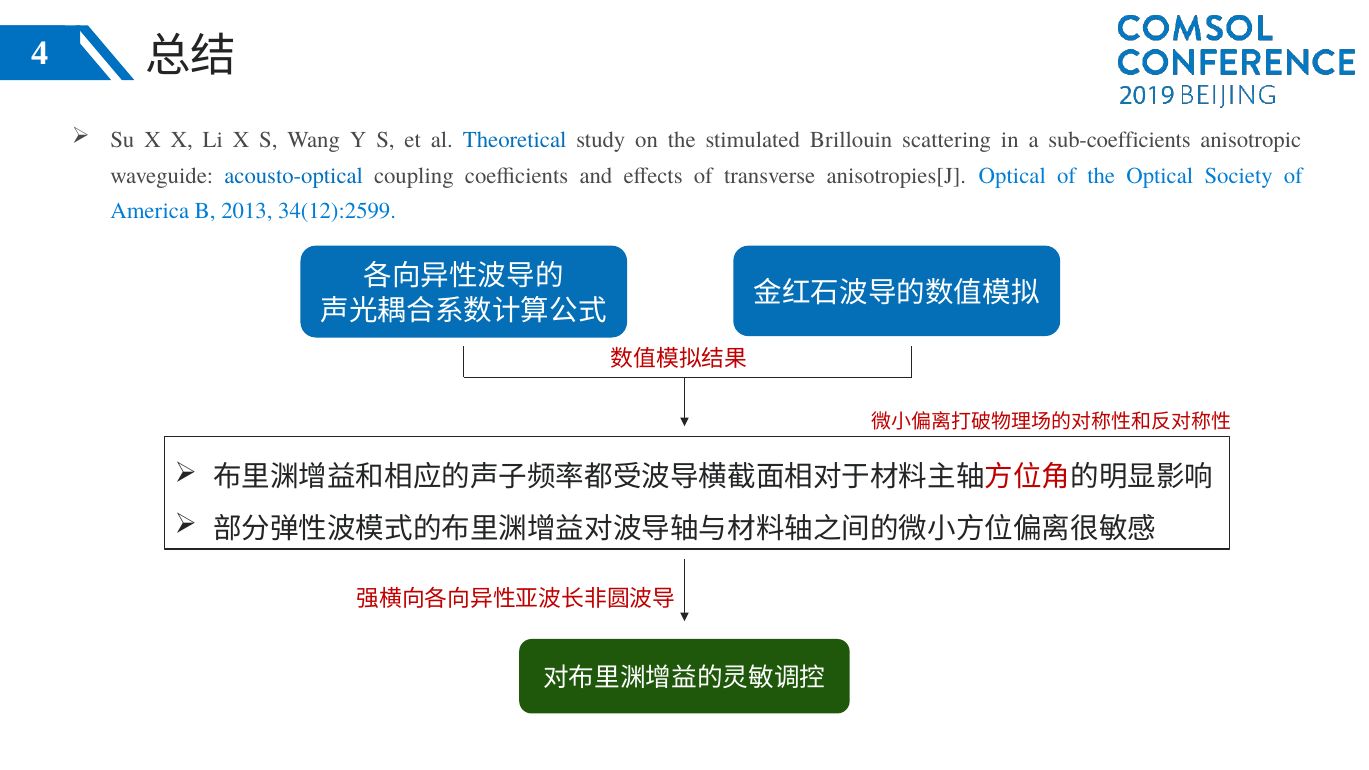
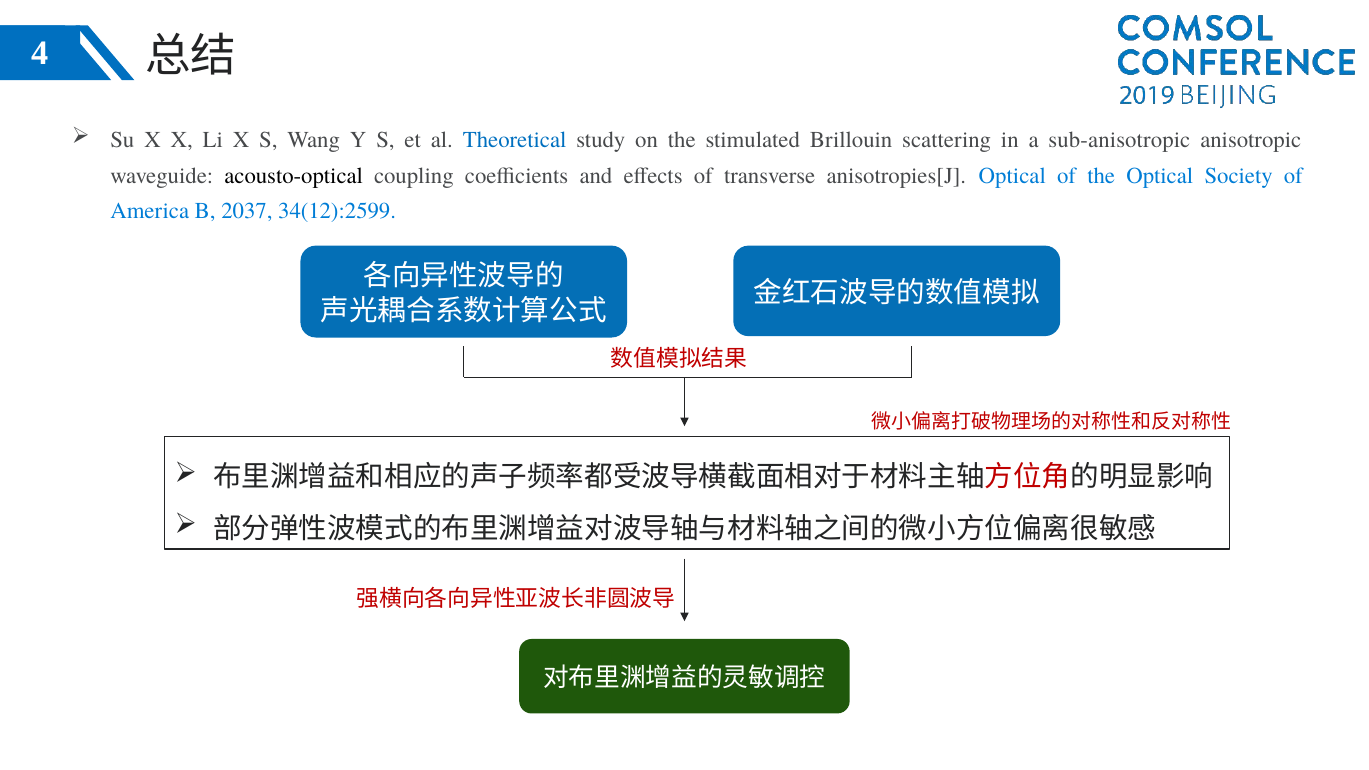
sub-coefficients: sub-coefficients -> sub-anisotropic
acousto-optical colour: blue -> black
2013: 2013 -> 2037
